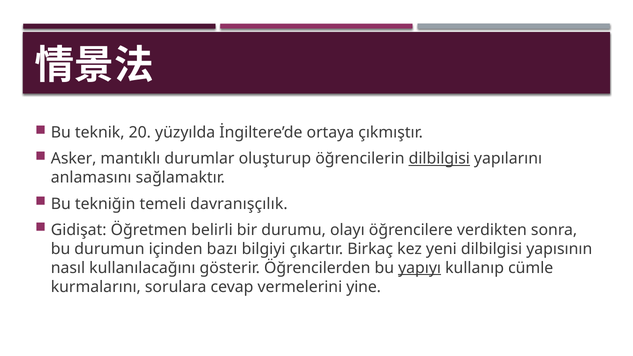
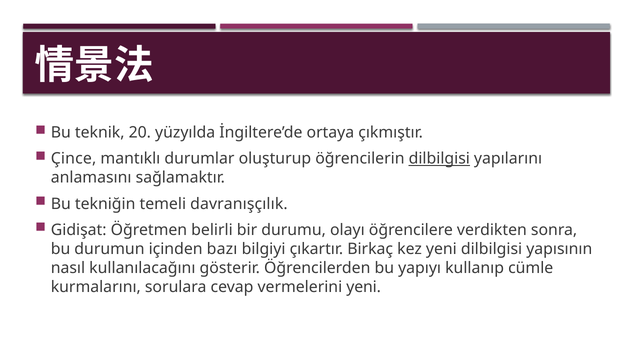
Asker: Asker -> Çince
yapıyı underline: present -> none
vermelerini yine: yine -> yeni
